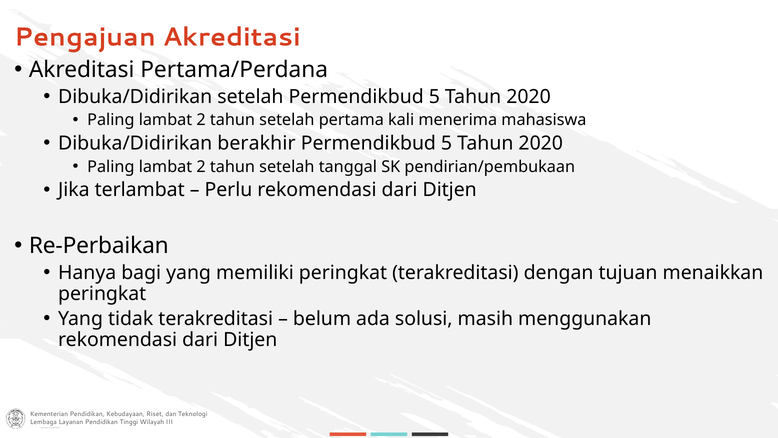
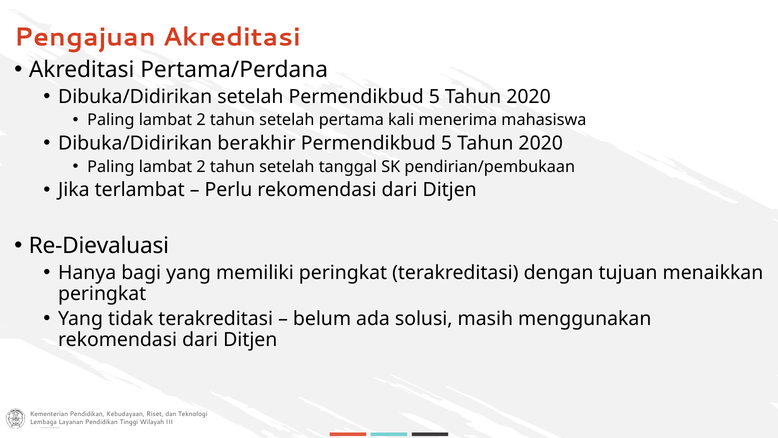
Re-Perbaikan: Re-Perbaikan -> Re-Dievaluasi
